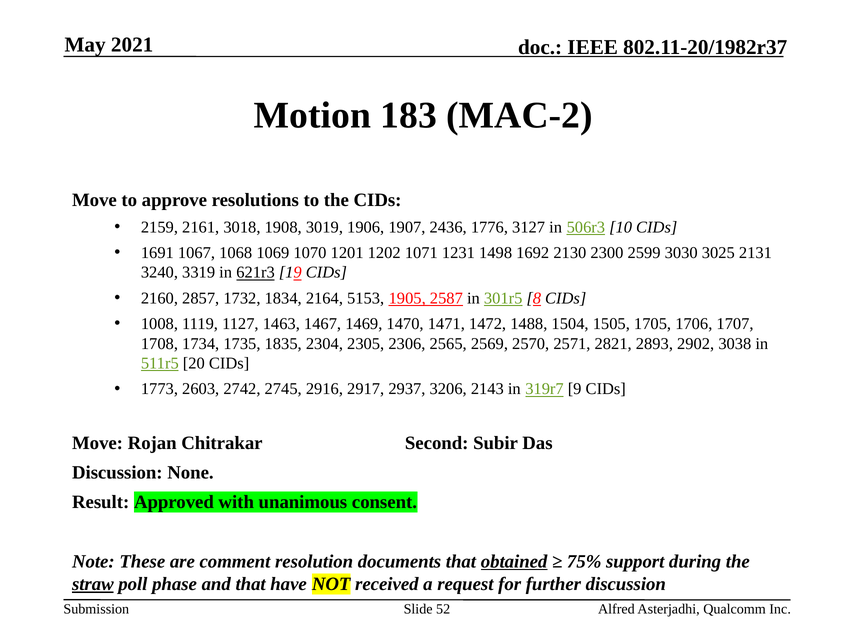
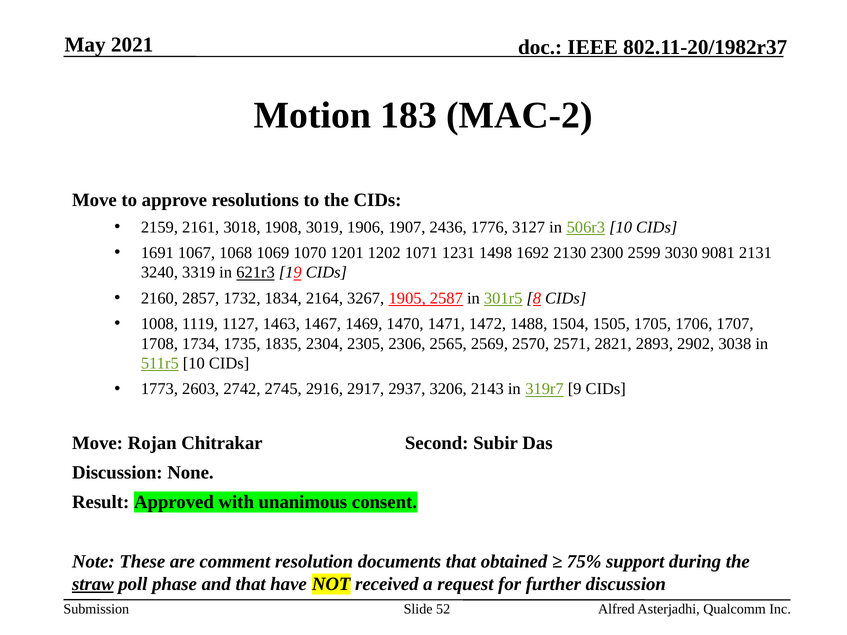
3025: 3025 -> 9081
5153: 5153 -> 3267
511r5 20: 20 -> 10
obtained underline: present -> none
